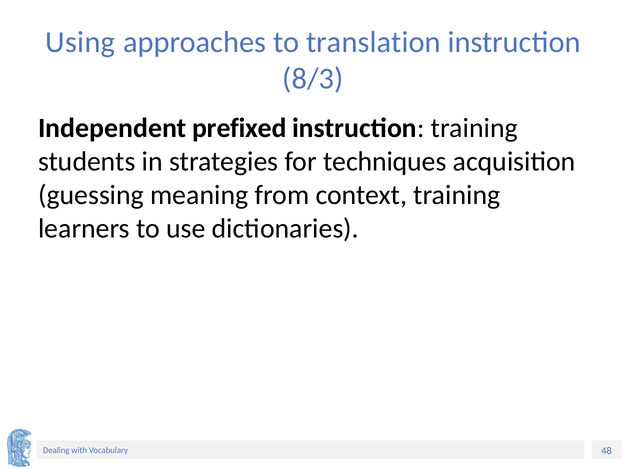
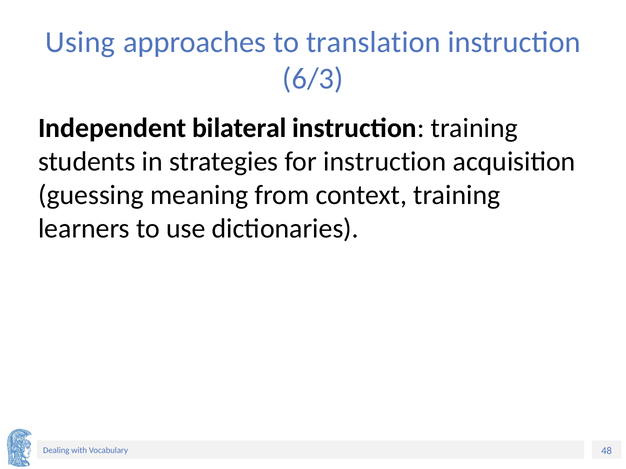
8/3: 8/3 -> 6/3
prefixed: prefixed -> bilateral
for techniques: techniques -> instruction
